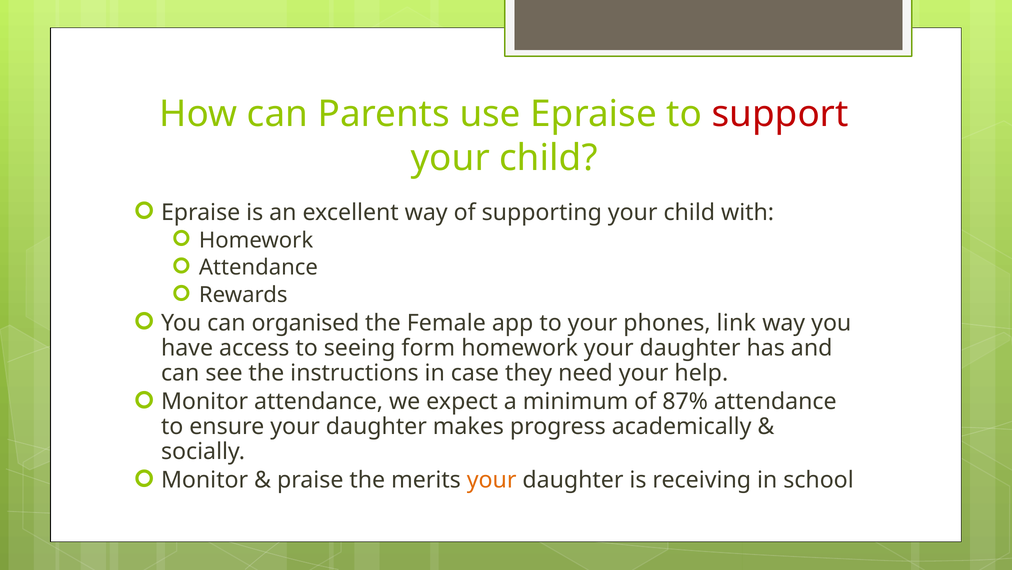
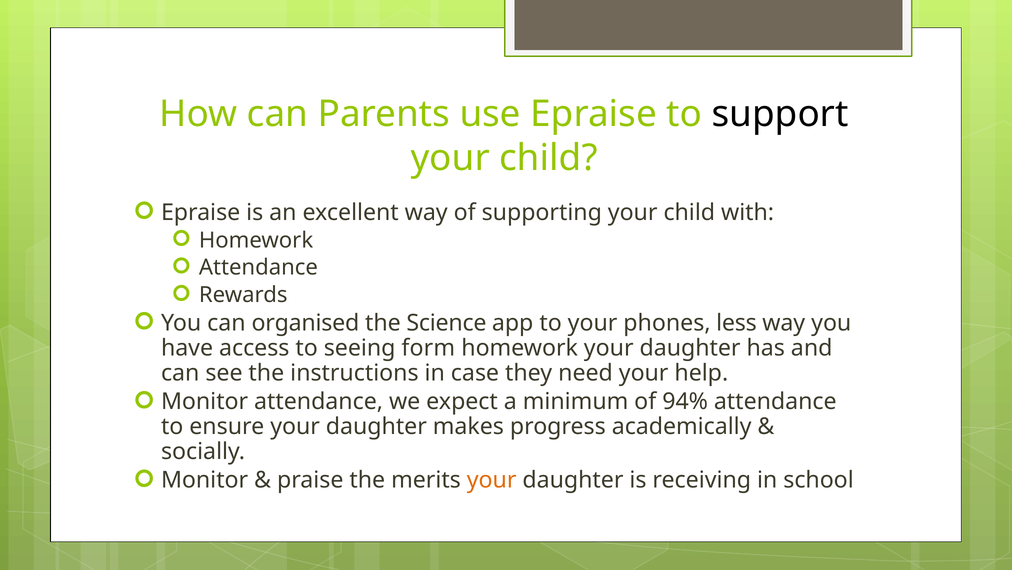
support colour: red -> black
Female: Female -> Science
link: link -> less
87%: 87% -> 94%
